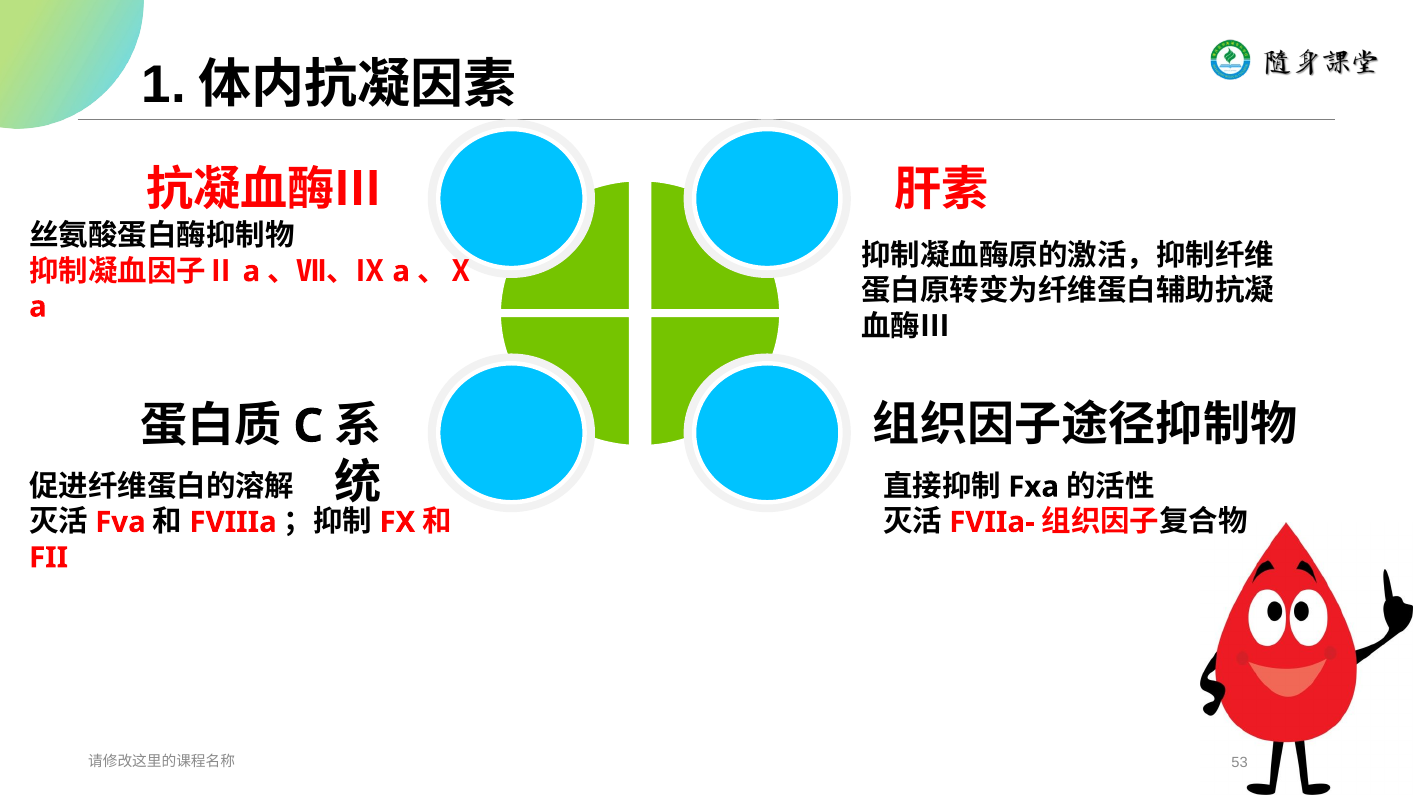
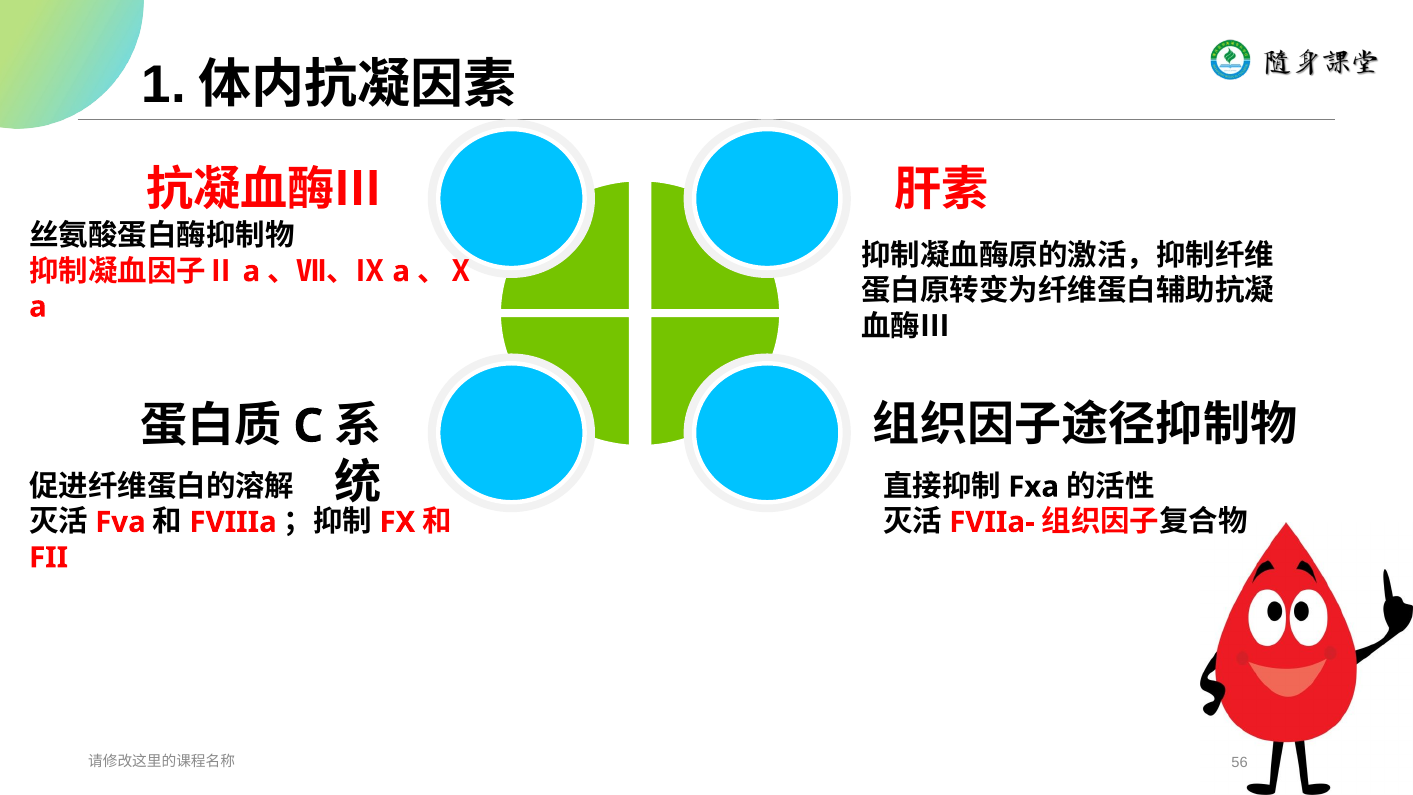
53: 53 -> 56
